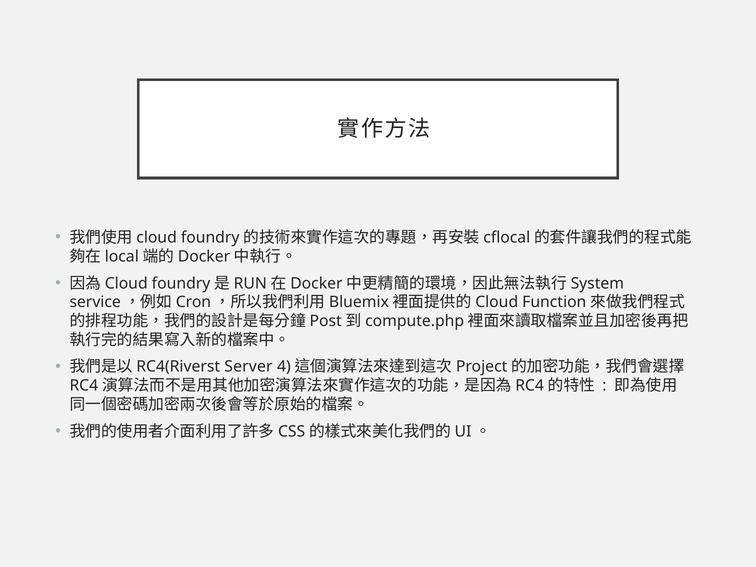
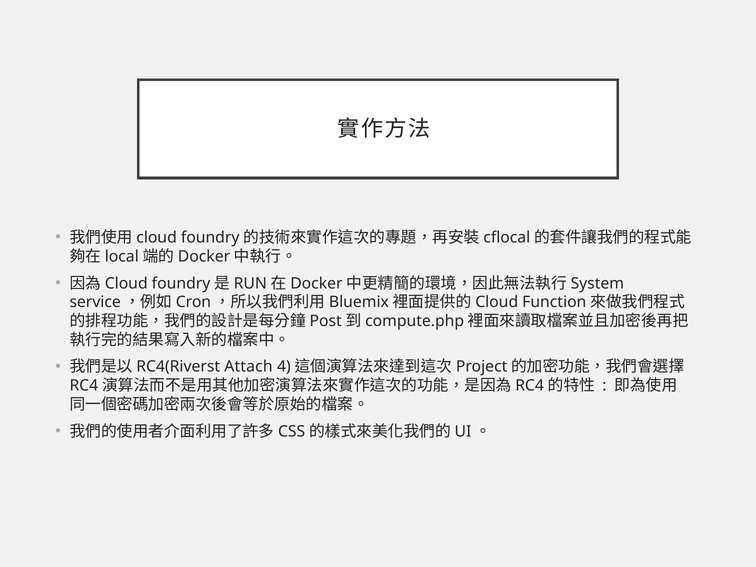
Server: Server -> Attach
